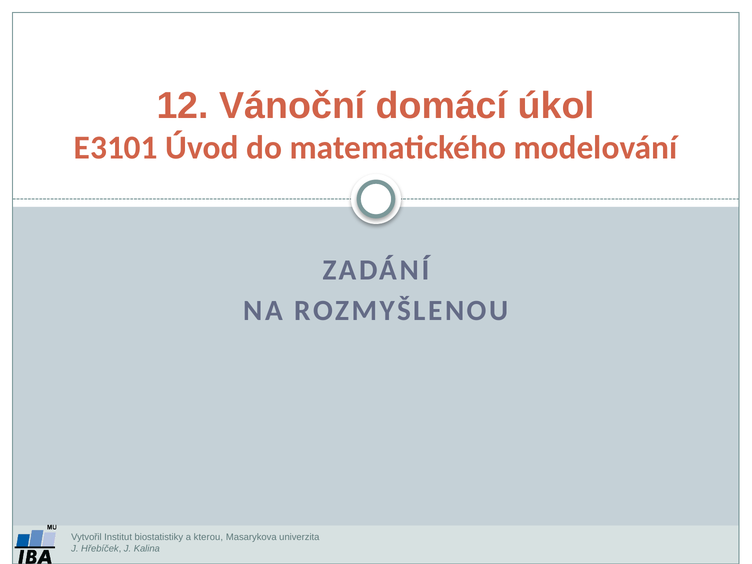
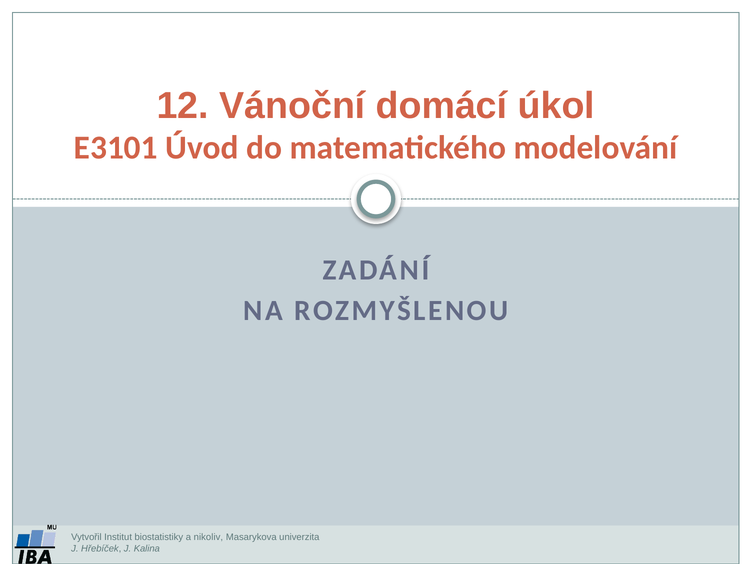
kterou: kterou -> nikoliv
